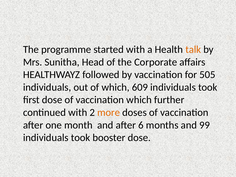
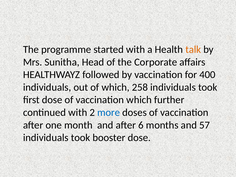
505: 505 -> 400
609: 609 -> 258
more colour: orange -> blue
99: 99 -> 57
